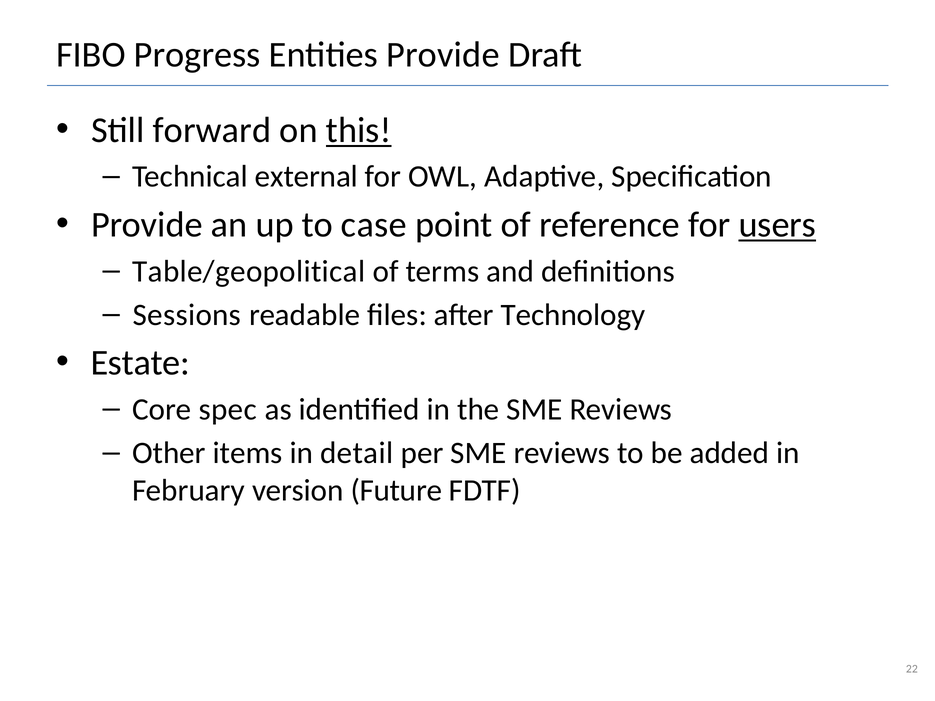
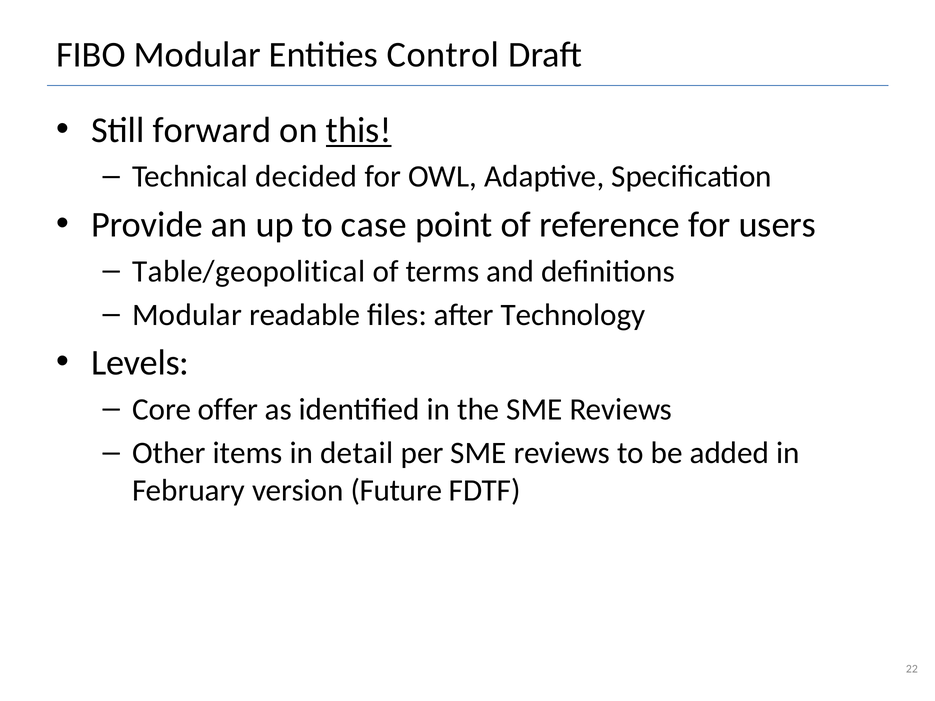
FIBO Progress: Progress -> Modular
Entities Provide: Provide -> Control
external: external -> decided
users underline: present -> none
Sessions at (187, 315): Sessions -> Modular
Estate: Estate -> Levels
spec: spec -> offer
